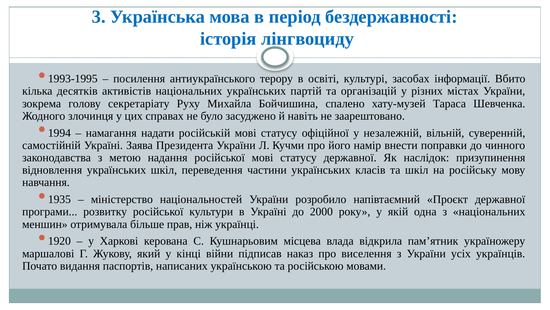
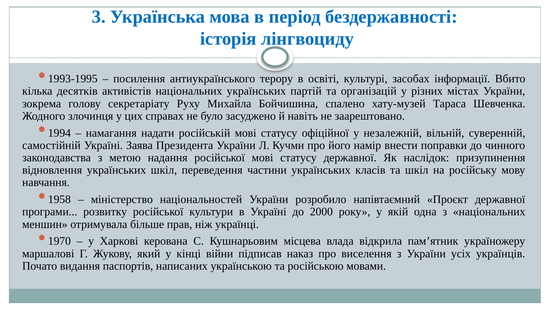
1935: 1935 -> 1958
1920: 1920 -> 1970
